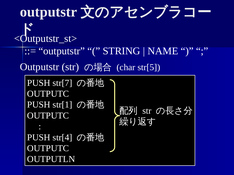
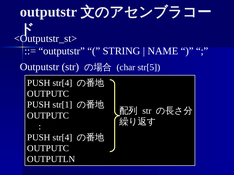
str[7 at (62, 83): str[7 -> str[4
